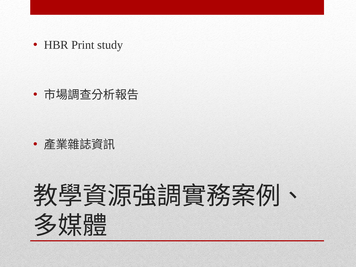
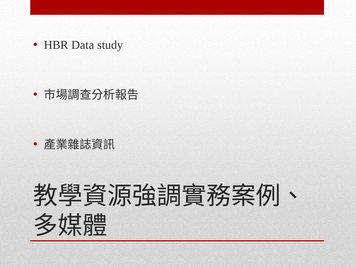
Print: Print -> Data
